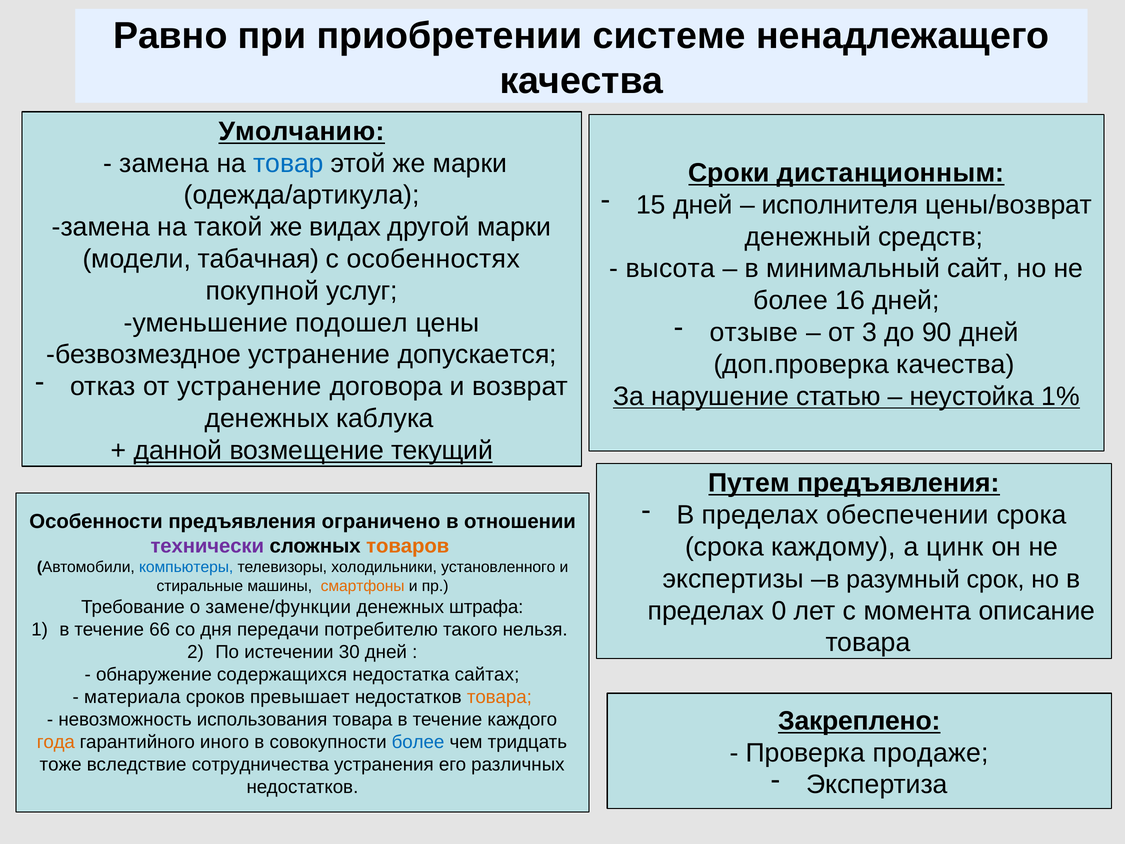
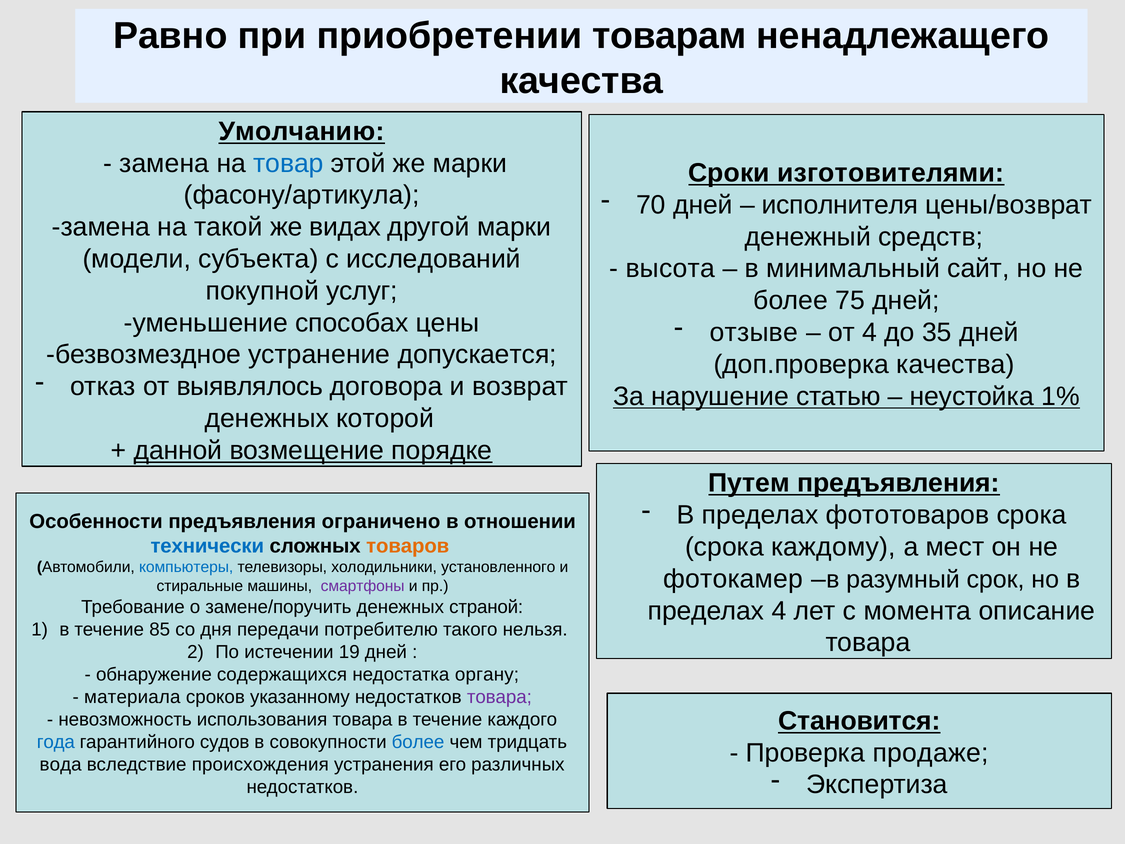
системе: системе -> товарам
дистанционным: дистанционным -> изготовителями
одежда/артикула: одежда/артикула -> фасону/артикула
15: 15 -> 70
табачная: табачная -> субъекта
особенностях: особенностях -> исследований
16: 16 -> 75
подошел: подошел -> способах
от 3: 3 -> 4
90: 90 -> 35
от устранение: устранение -> выявлялось
каблука: каблука -> которой
текущий: текущий -> порядке
обеспечении: обеспечении -> фототоваров
цинк: цинк -> мест
технически colour: purple -> blue
экспертизы: экспертизы -> фотокамер
смартфоны colour: orange -> purple
замене/функции: замене/функции -> замене/поручить
штрафа: штрафа -> страной
пределах 0: 0 -> 4
66: 66 -> 85
30: 30 -> 19
сайтах: сайтах -> органу
превышает: превышает -> указанному
товара at (499, 697) colour: orange -> purple
Закреплено: Закреплено -> Становится
года colour: orange -> blue
иного: иного -> судов
тоже: тоже -> вода
сотрудничества: сотрудничества -> происхождения
